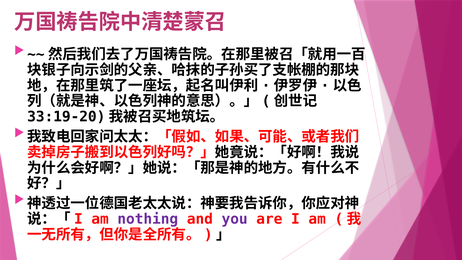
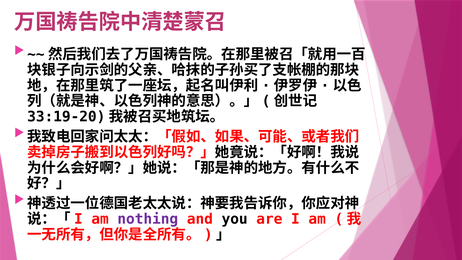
you colour: purple -> black
